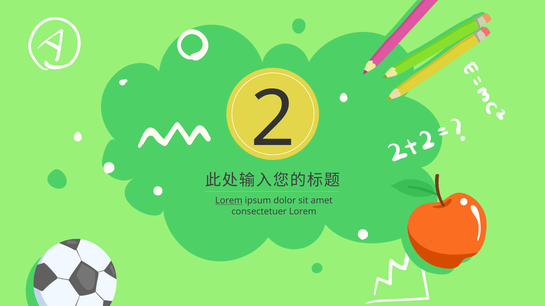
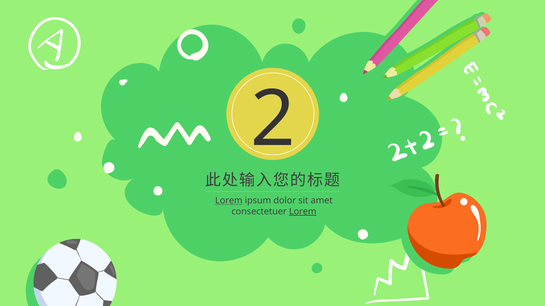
Lorem at (303, 212) underline: none -> present
